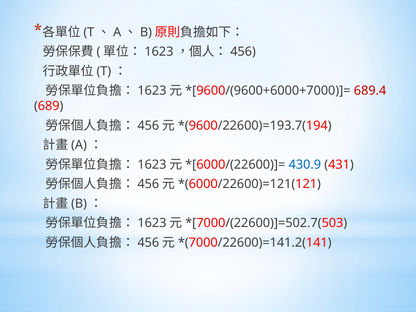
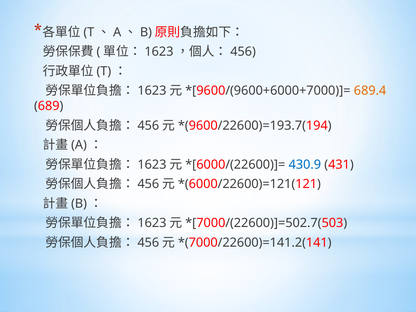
689.4 colour: red -> orange
